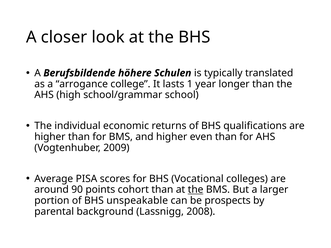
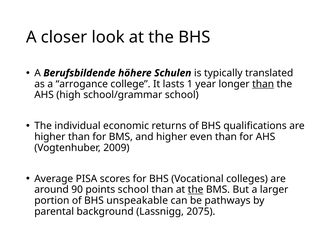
than at (263, 84) underline: none -> present
points cohort: cohort -> school
prospects: prospects -> pathways
2008: 2008 -> 2075
